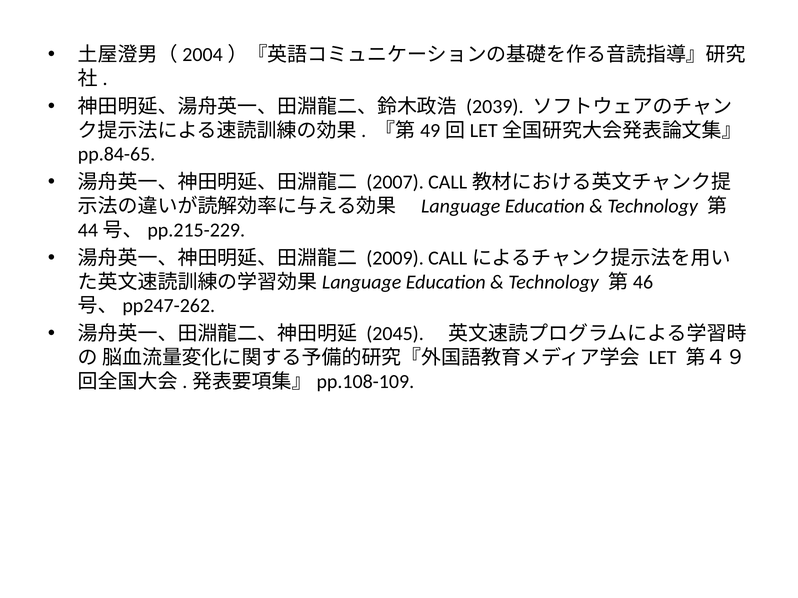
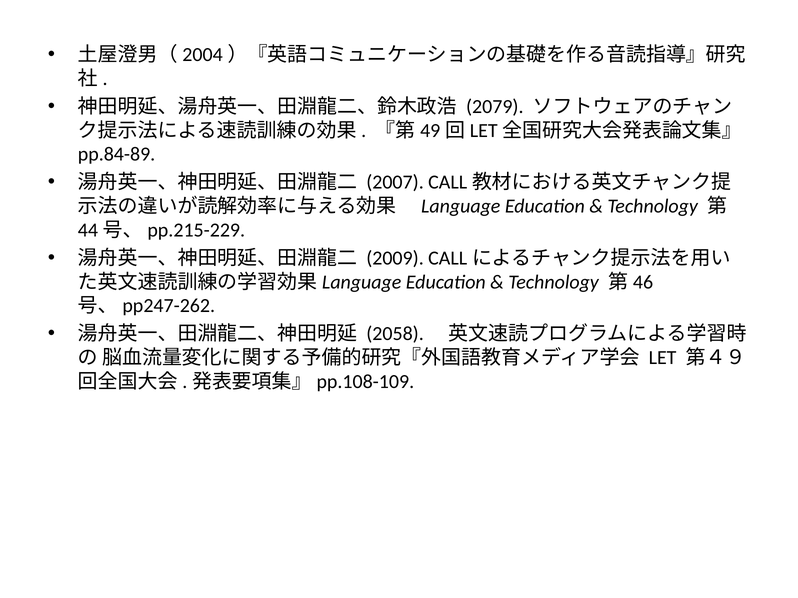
2039: 2039 -> 2079
pp.84-65: pp.84-65 -> pp.84-89
2045: 2045 -> 2058
